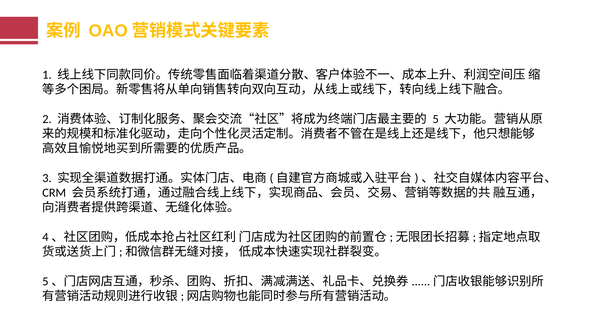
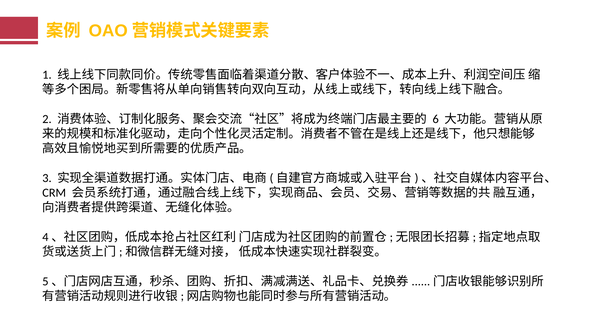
5: 5 -> 6
